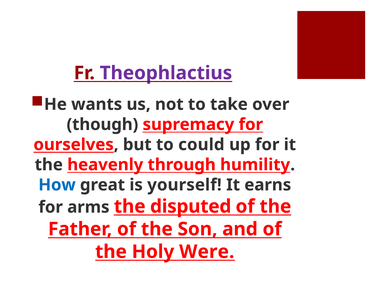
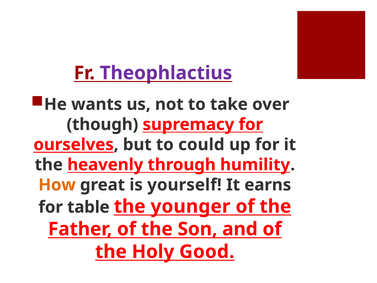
How colour: blue -> orange
arms: arms -> table
disputed: disputed -> younger
Were: Were -> Good
